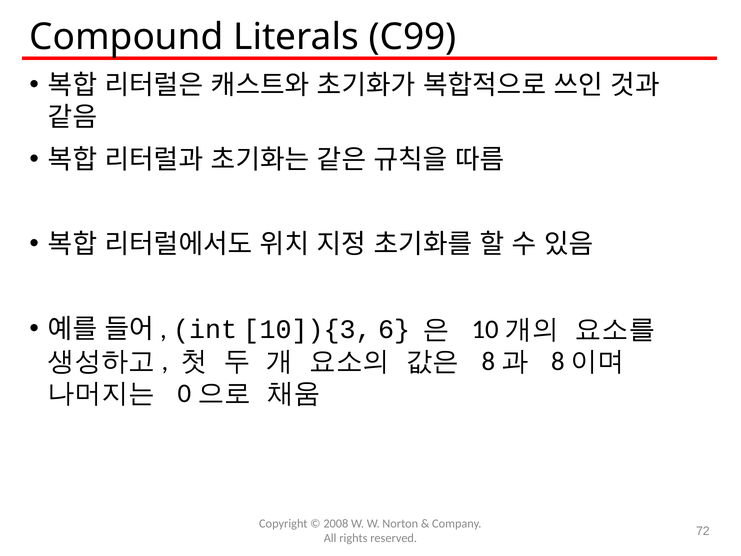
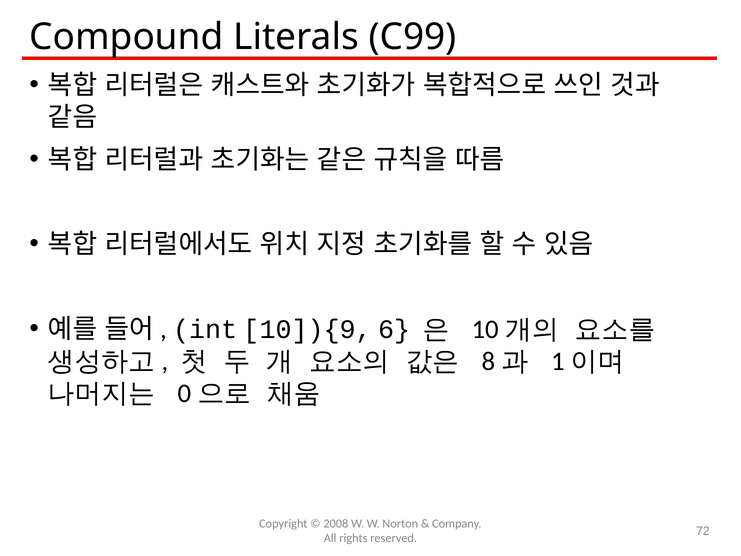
10]){3: 10]){3 -> 10]){9
8 at (558, 361): 8 -> 1
